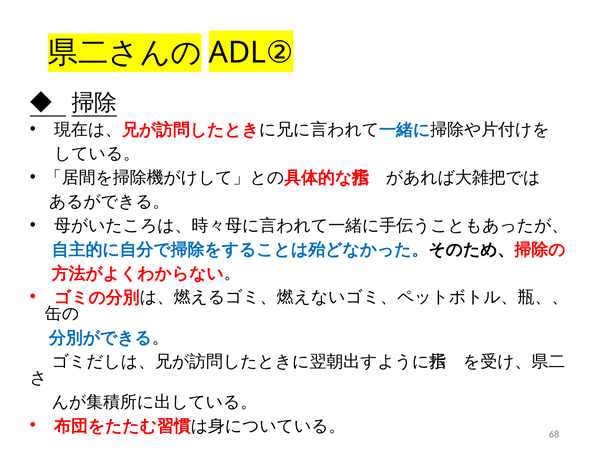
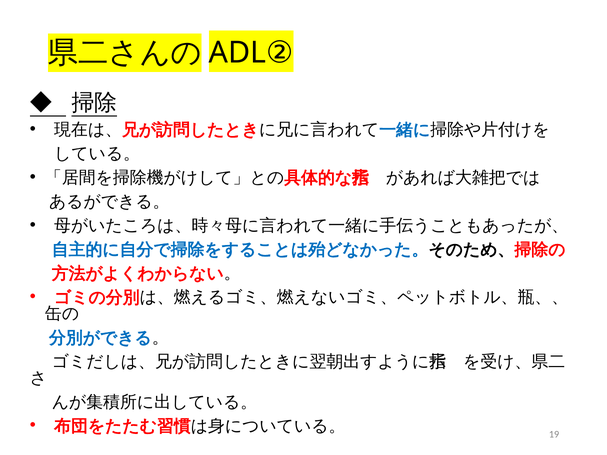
68: 68 -> 19
